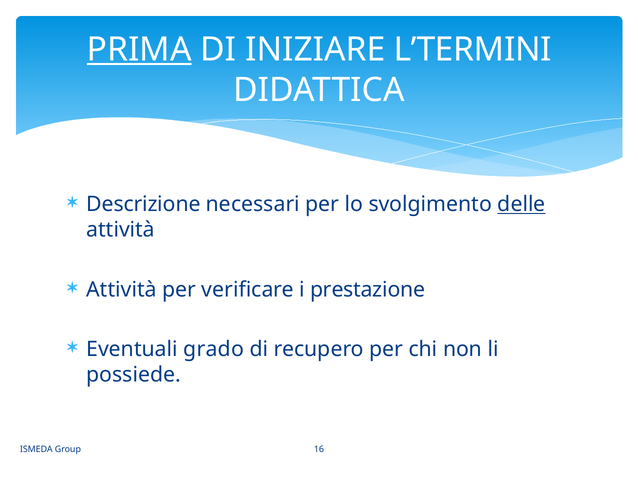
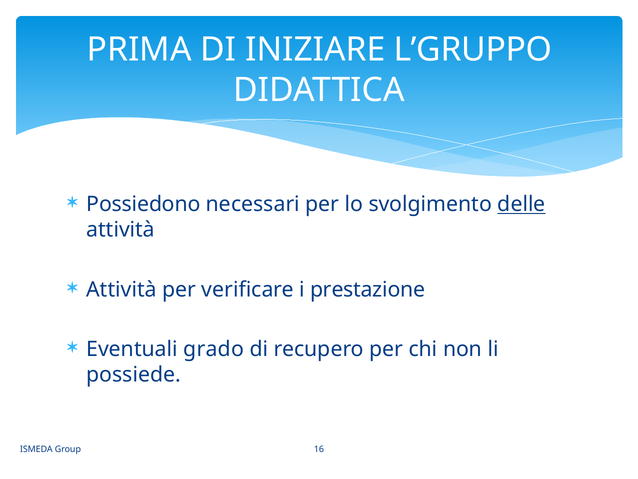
PRIMA underline: present -> none
L’TERMINI: L’TERMINI -> L’GRUPPO
Descrizione: Descrizione -> Possiedono
